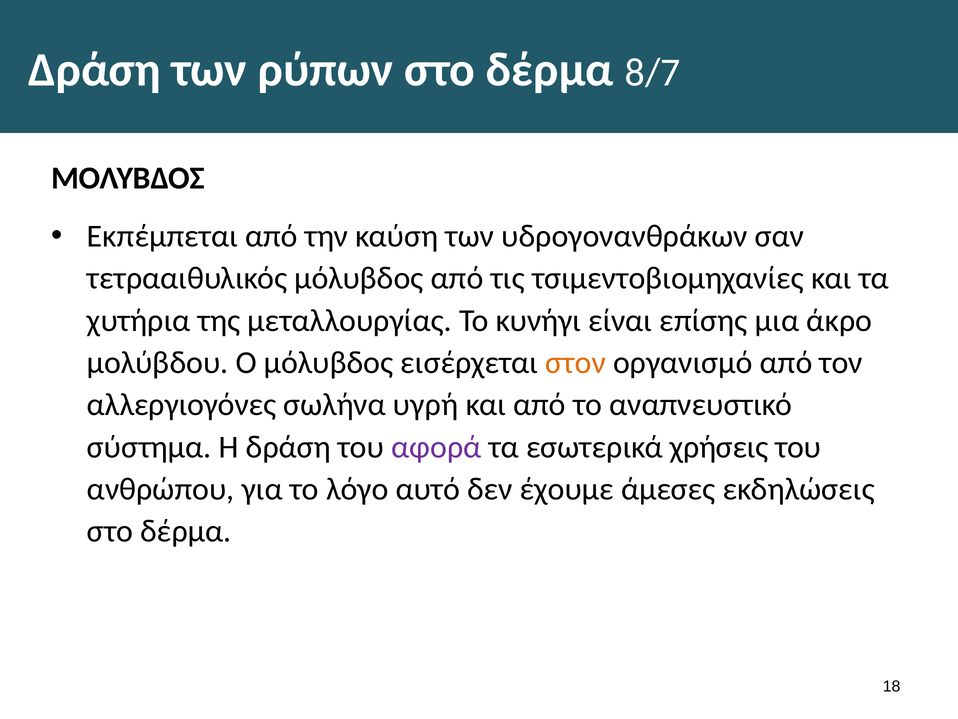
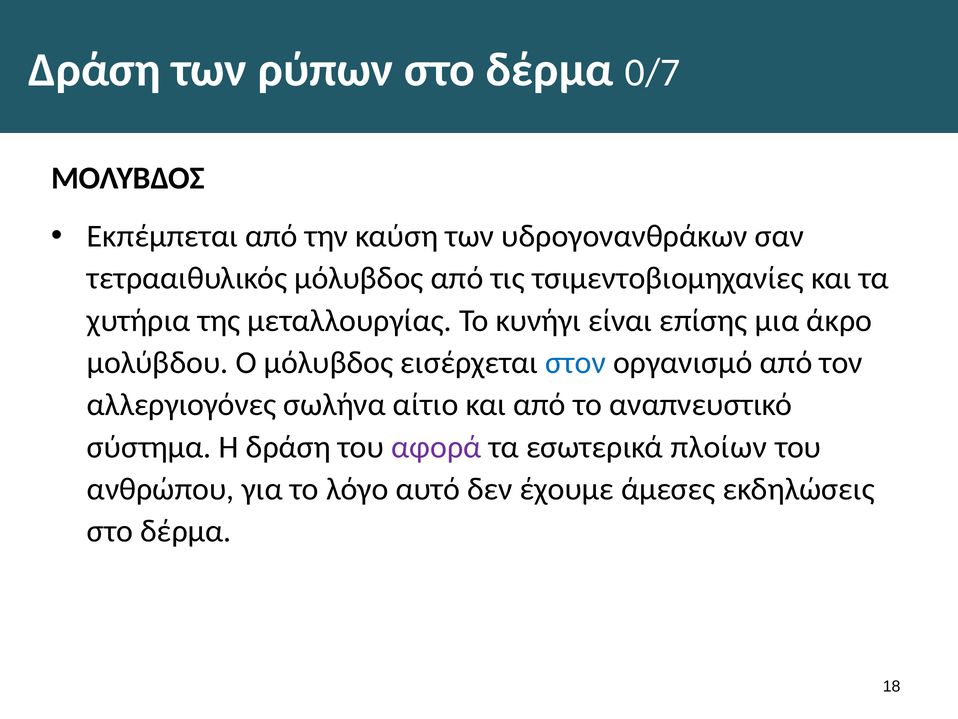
8/7: 8/7 -> 0/7
στον colour: orange -> blue
υγρή: υγρή -> αίτιο
χρήσεις: χρήσεις -> πλοίων
